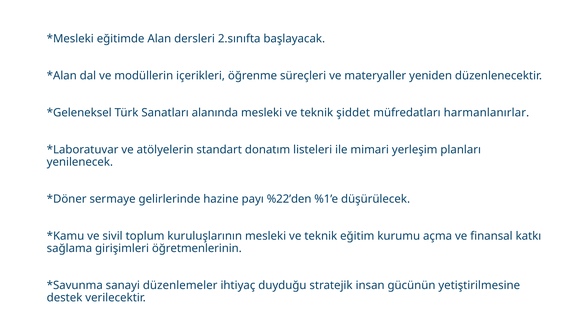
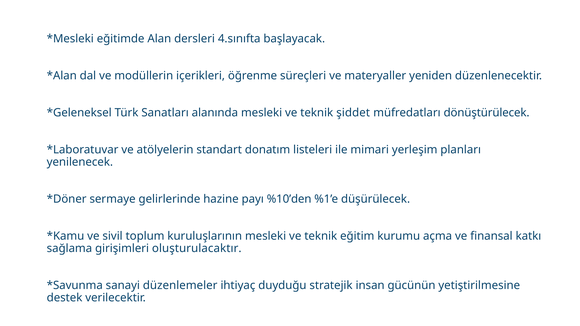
2.sınıfta: 2.sınıfta -> 4.sınıfta
harmanlanırlar: harmanlanırlar -> dönüştürülecek
%22’den: %22’den -> %10’den
öğretmenlerinin: öğretmenlerinin -> oluşturulacaktır
